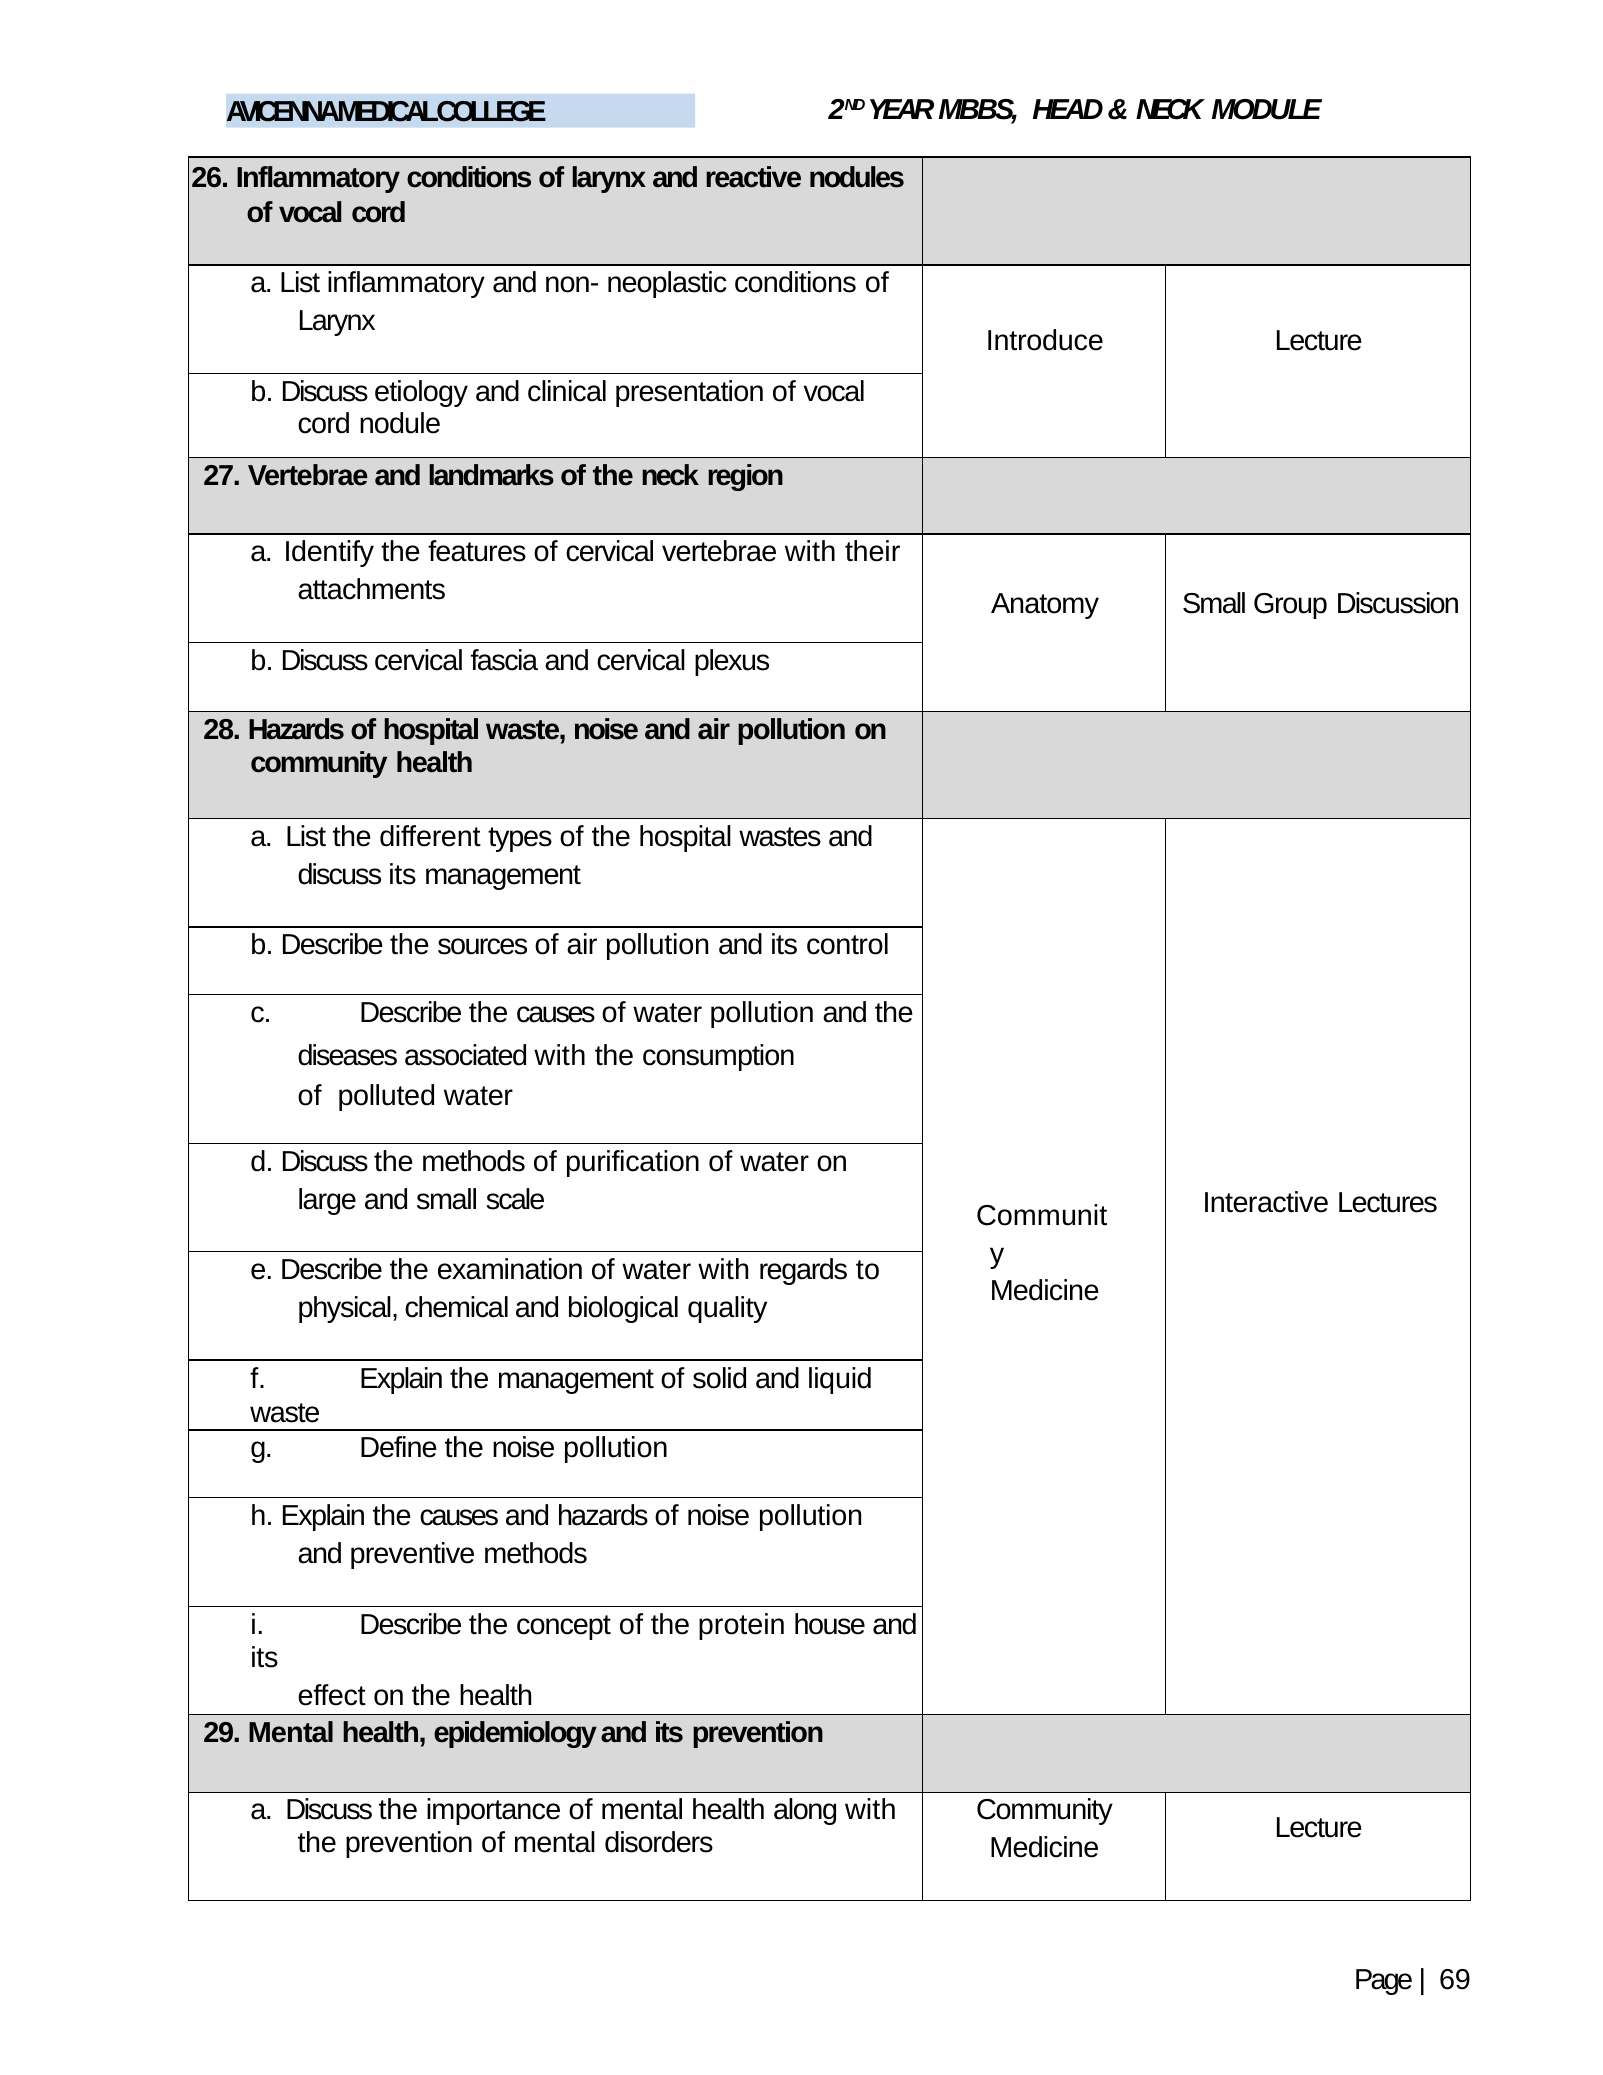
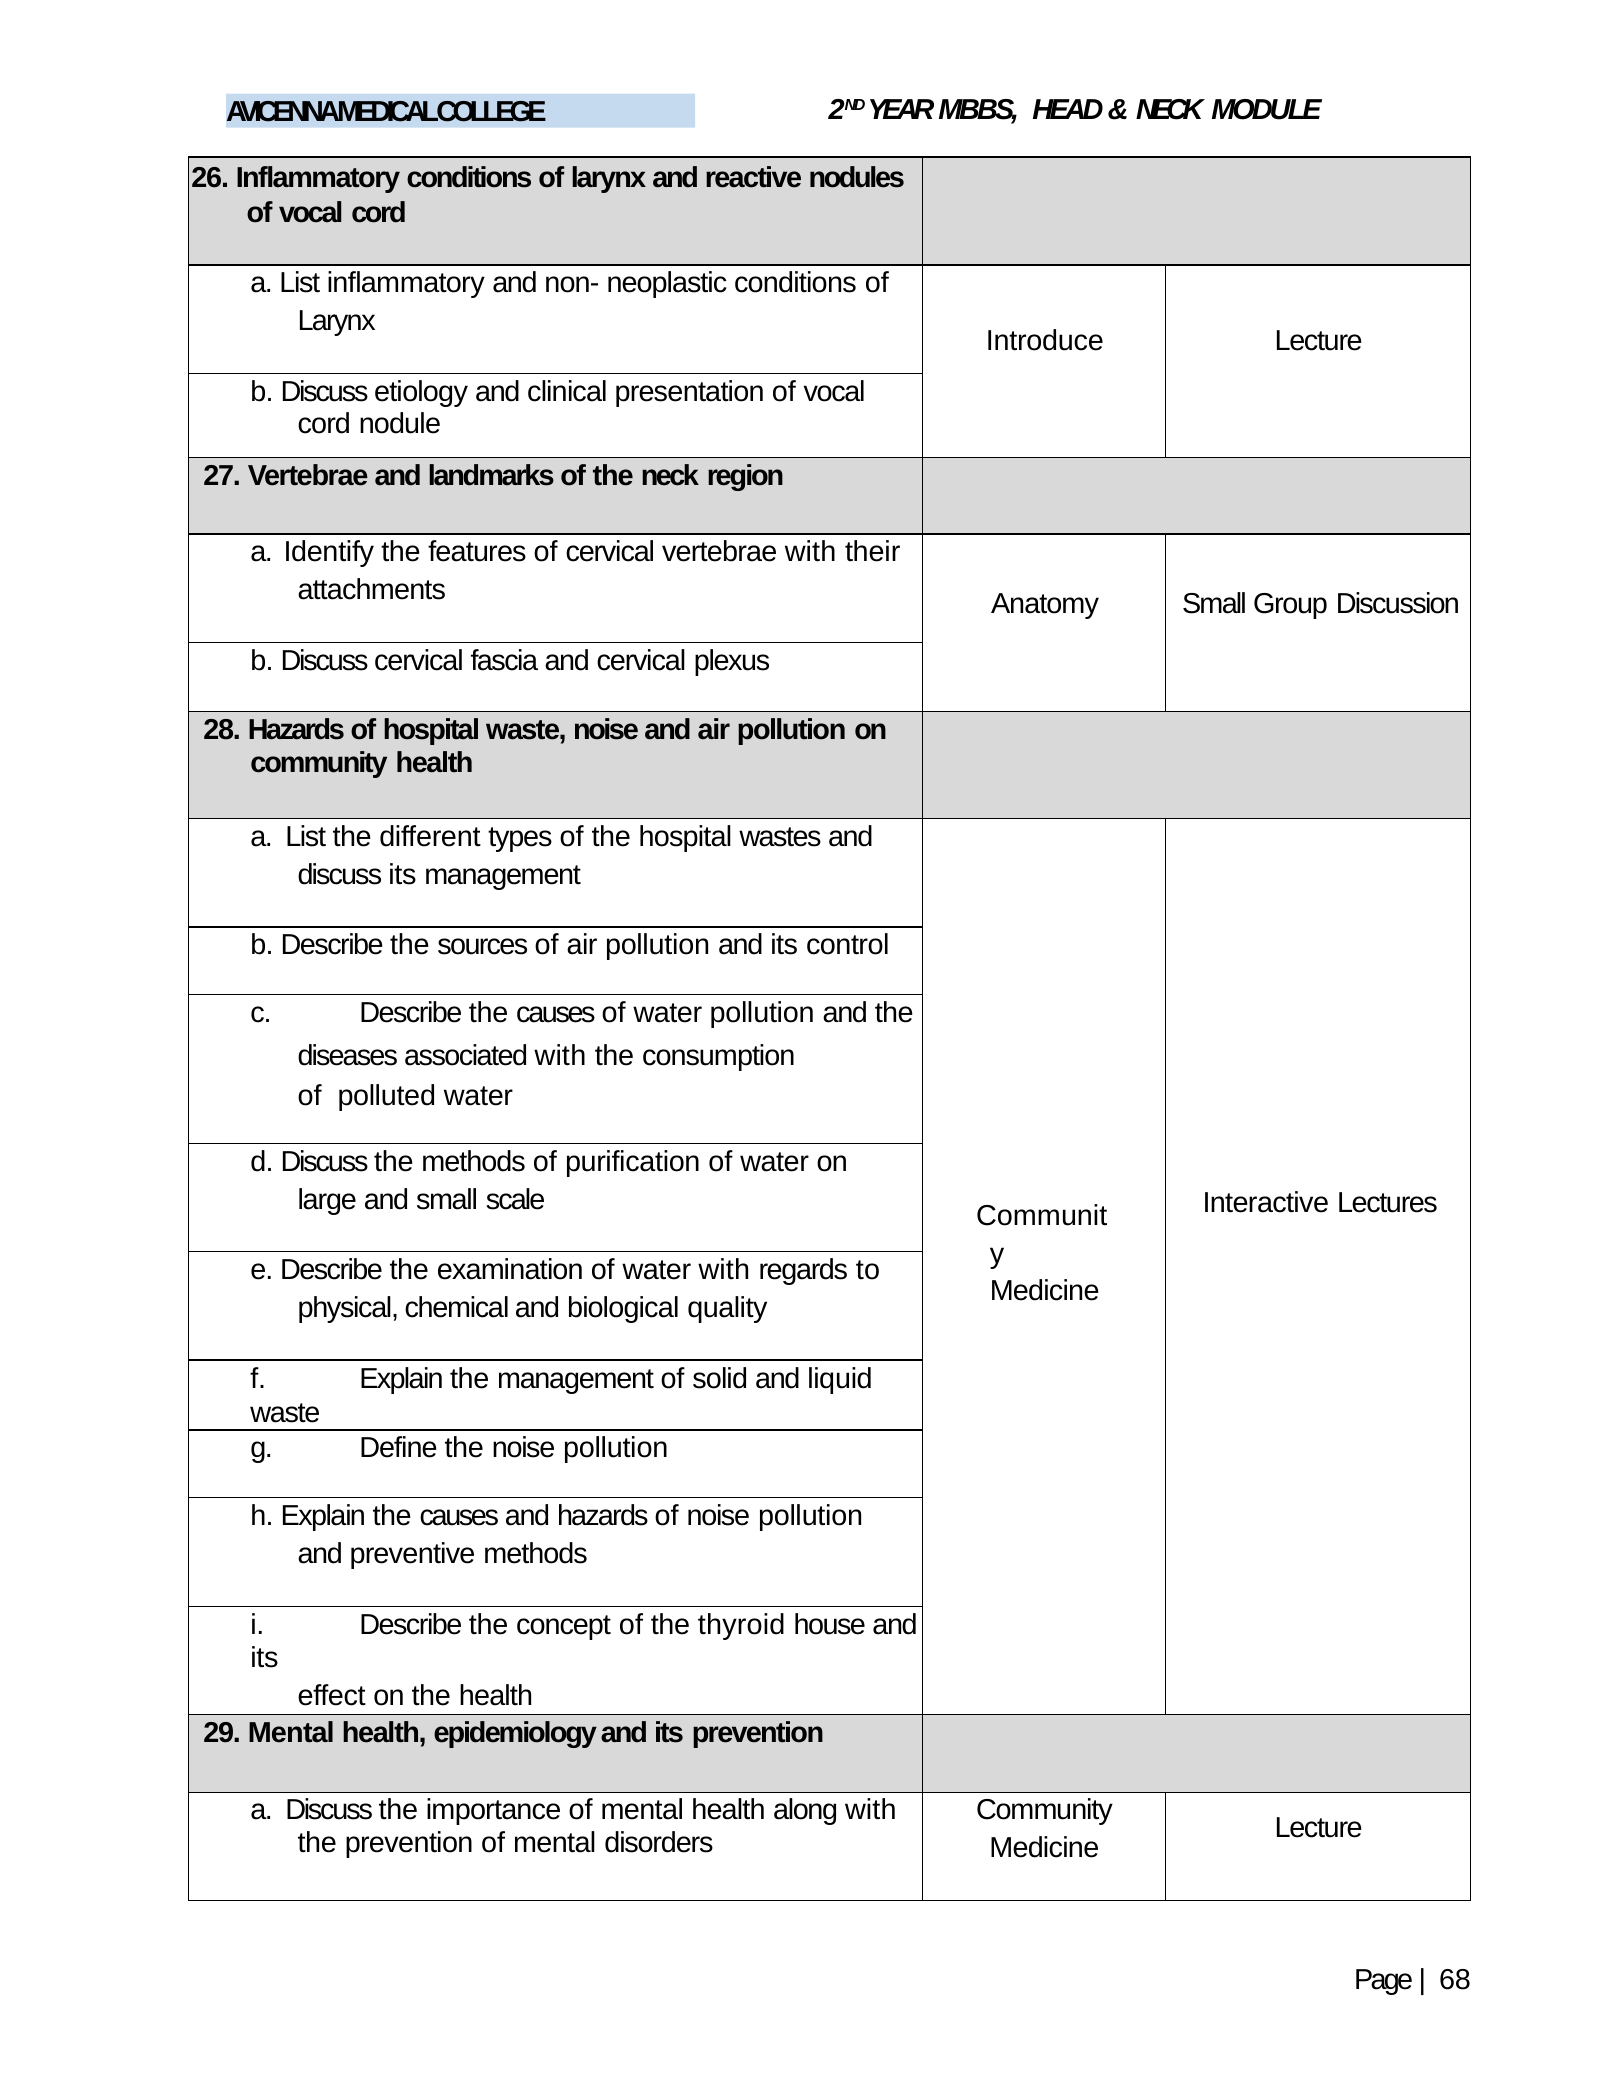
protein: protein -> thyroid
69: 69 -> 68
